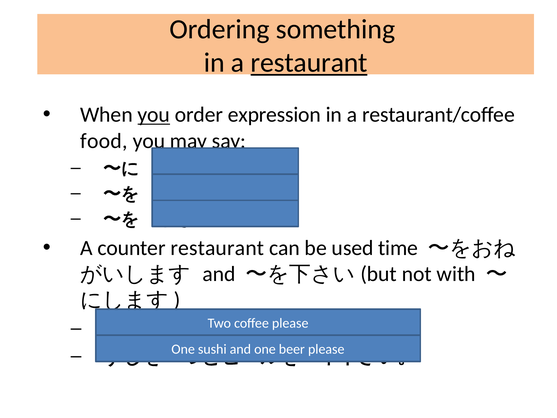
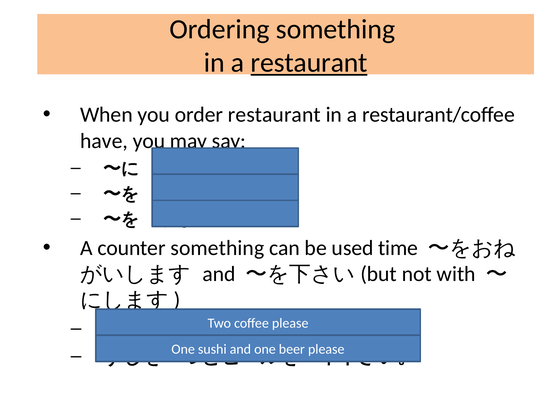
you at (154, 115) underline: present -> none
order expression: expression -> restaurant
food: food -> have
counter restaurant: restaurant -> something
